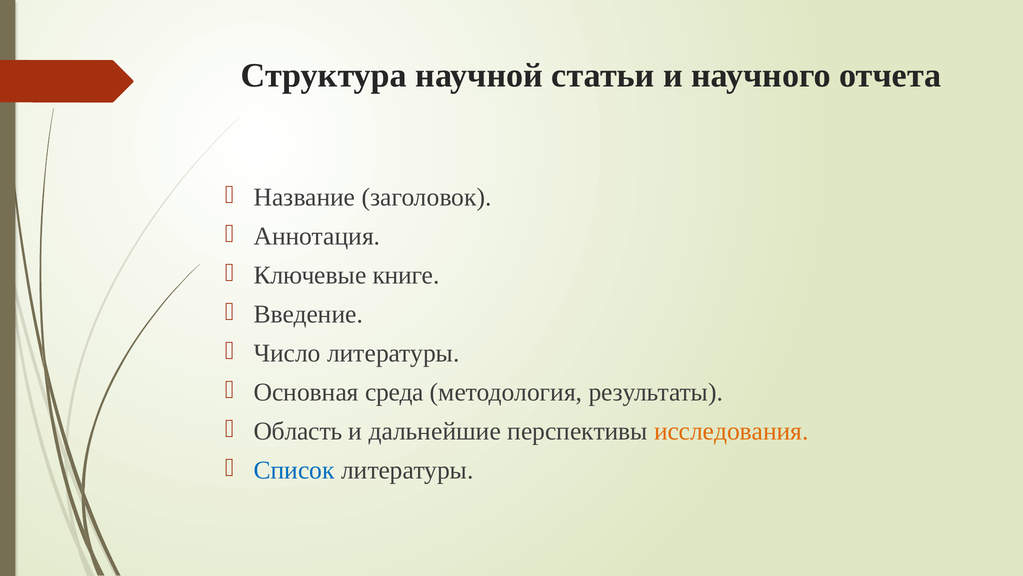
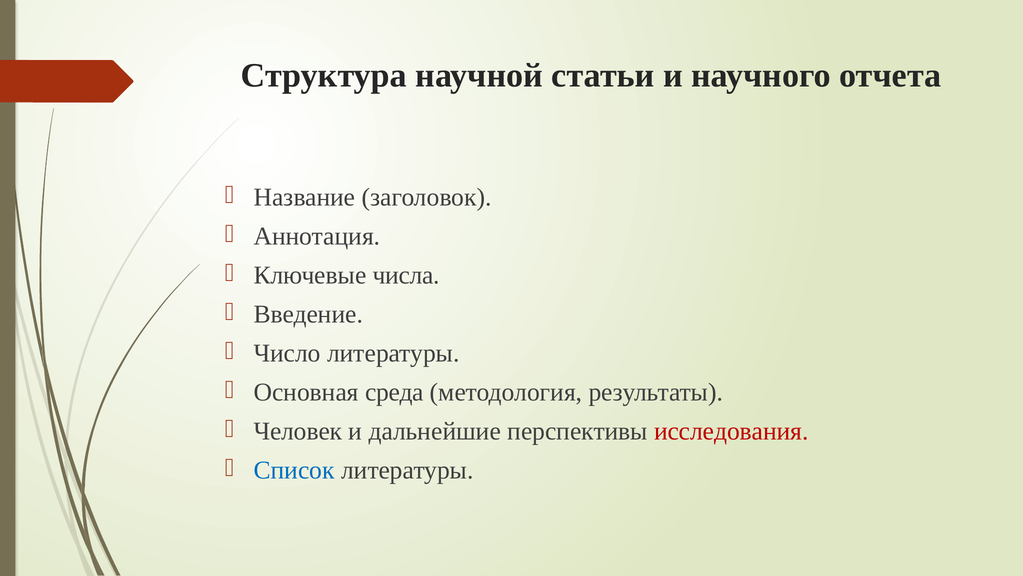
книге: книге -> числа
Область: Область -> Человек
исследования colour: orange -> red
